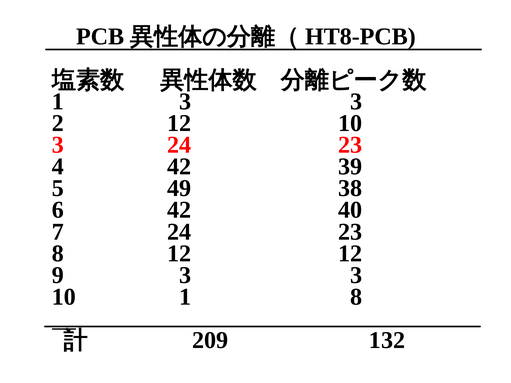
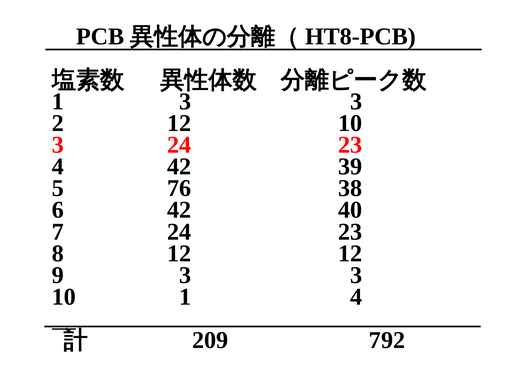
49: 49 -> 76
1 8: 8 -> 4
132: 132 -> 792
